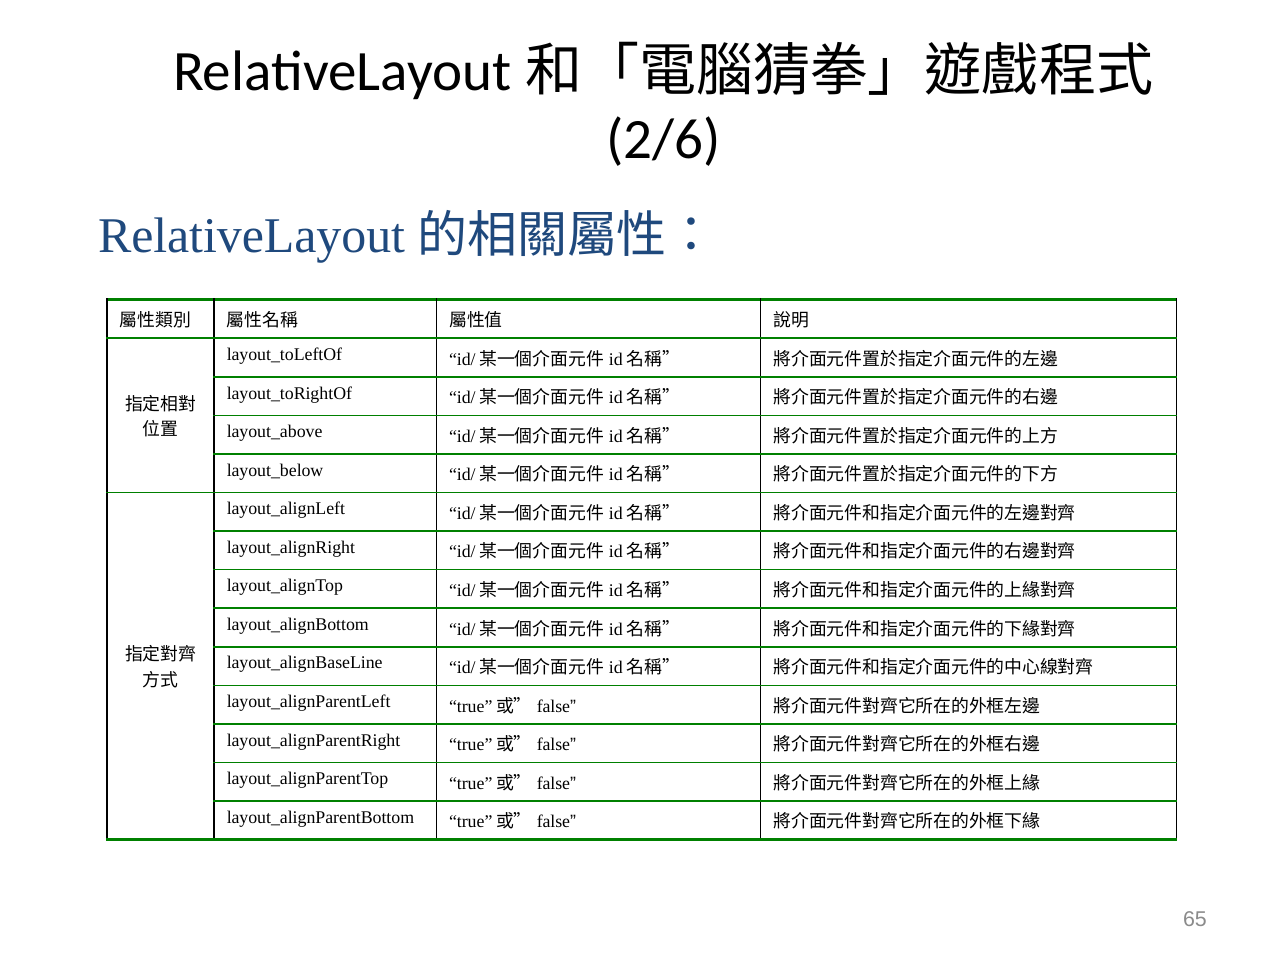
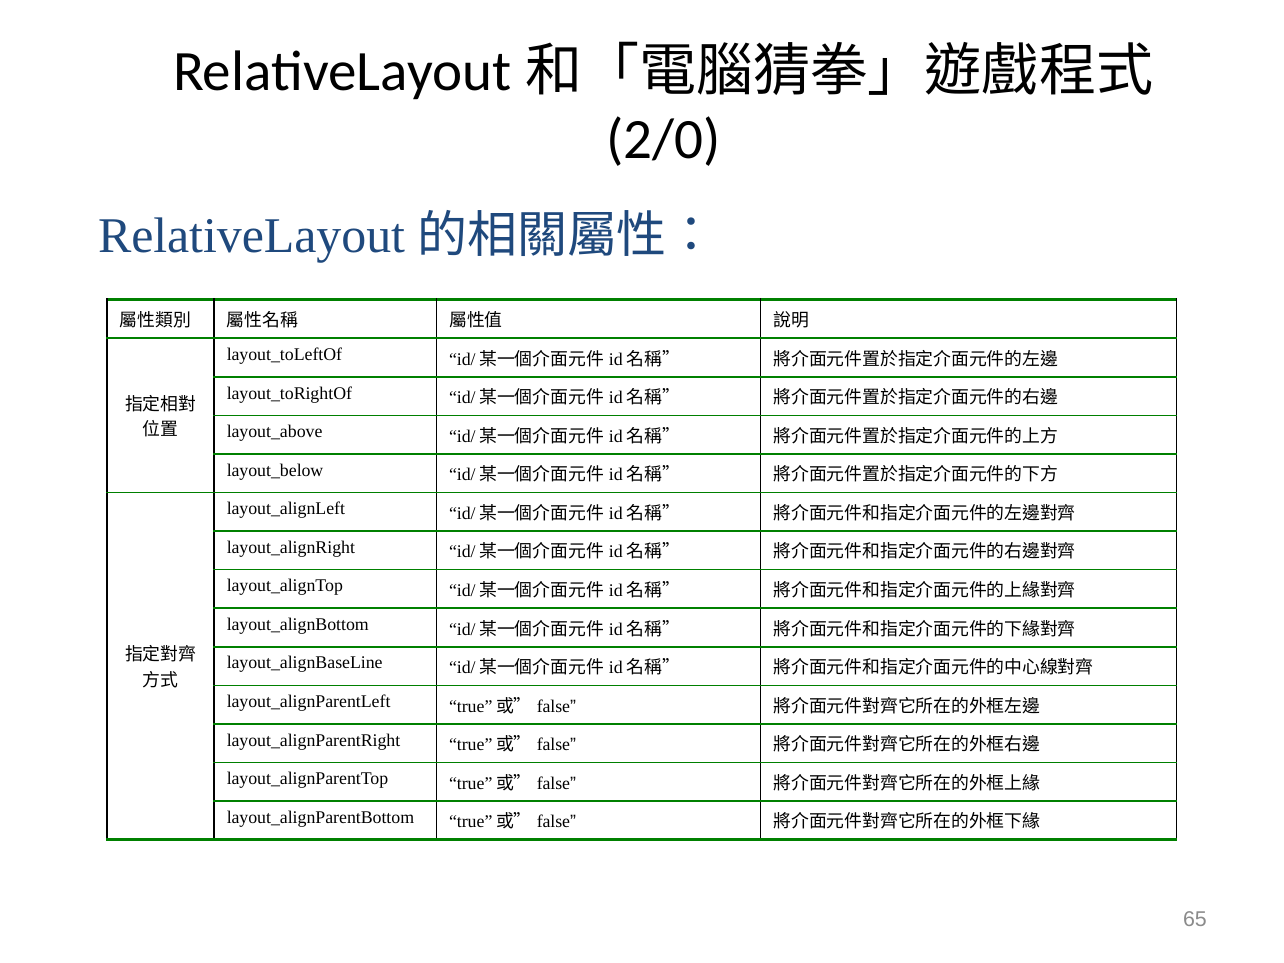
2/6: 2/6 -> 2/0
